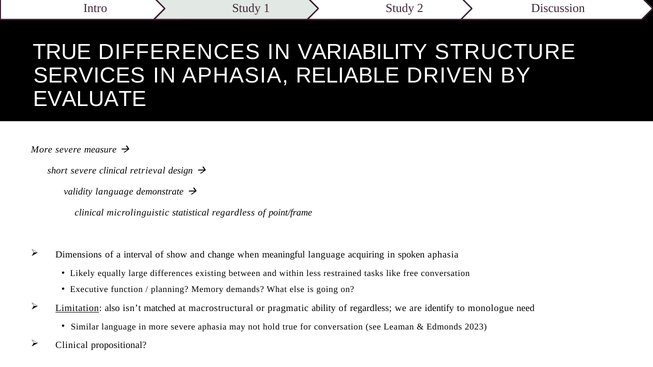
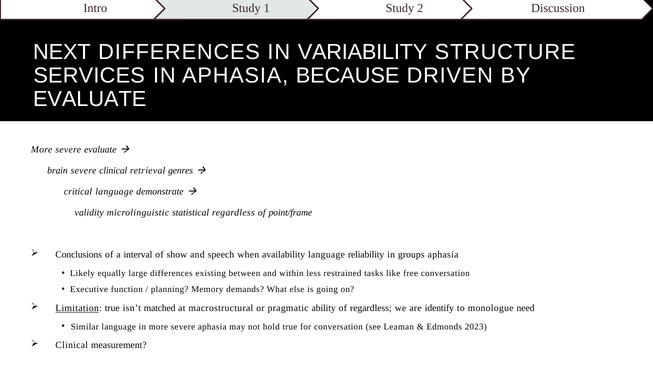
TRUE at (62, 52): TRUE -> NEXT
RELIABLE: RELIABLE -> BECAUSE
severe measure: measure -> evaluate
short: short -> brain
design: design -> genres
validity: validity -> critical
clinical at (89, 213): clinical -> validity
Dimensions: Dimensions -> Conclusions
change: change -> speech
meaningful: meaningful -> availability
acquiring: acquiring -> reliability
spoken: spoken -> groups
Limitation also: also -> true
propositional: propositional -> measurement
